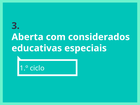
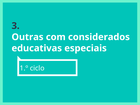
Aberta: Aberta -> Outras
